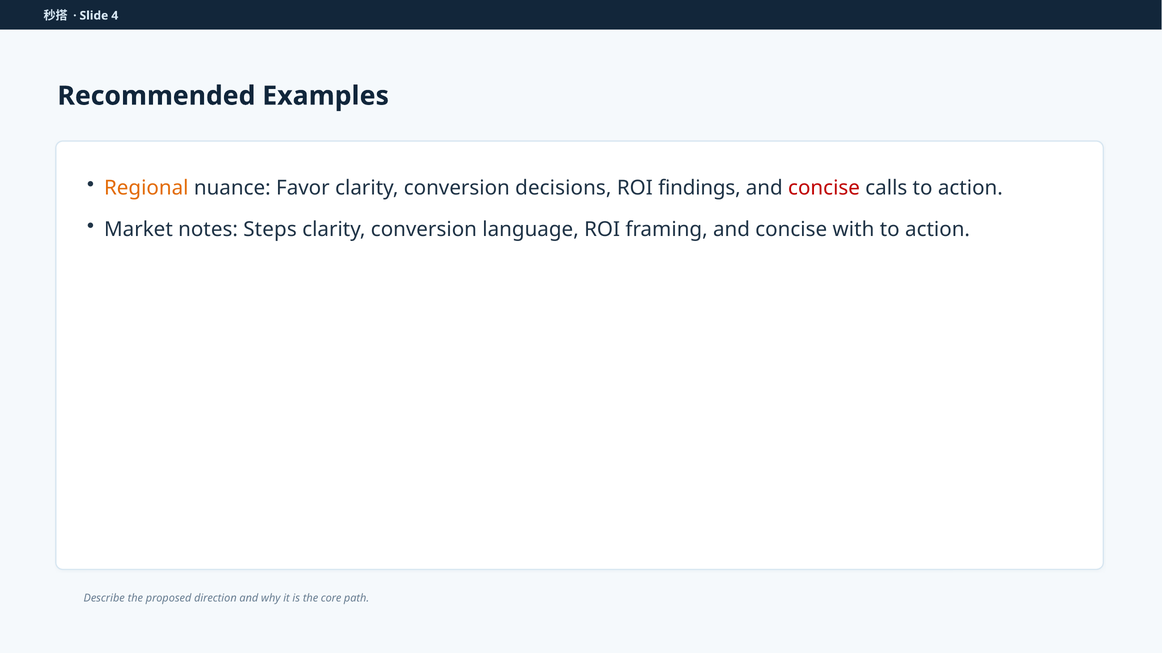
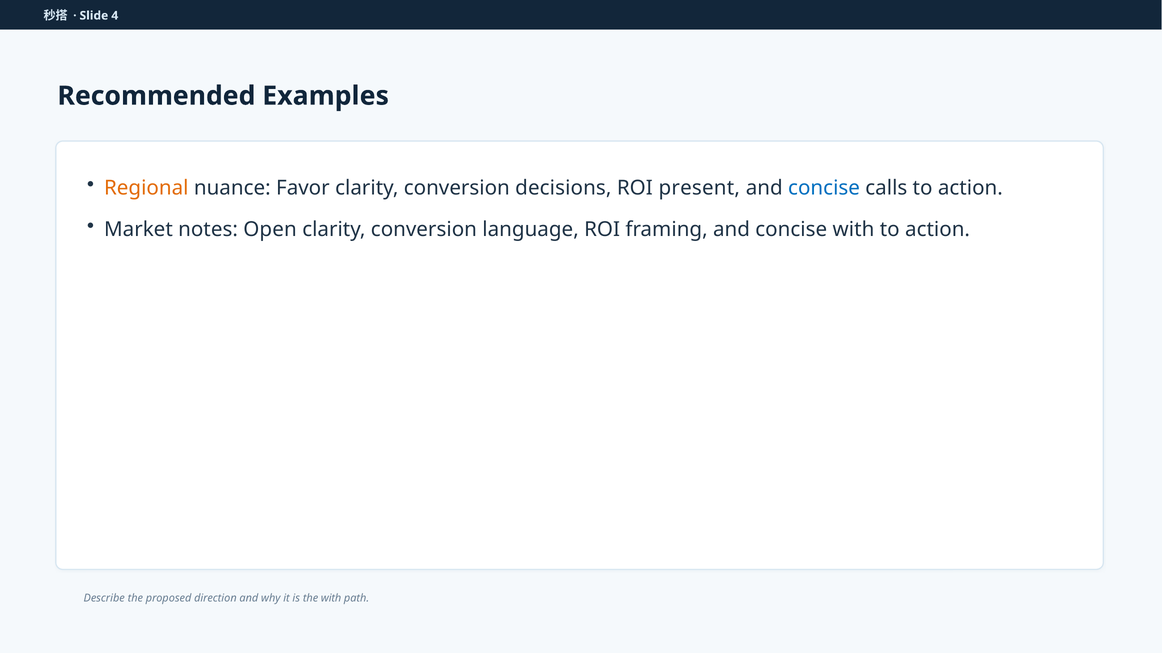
findings: findings -> present
concise at (824, 188) colour: red -> blue
Steps: Steps -> Open
the core: core -> with
